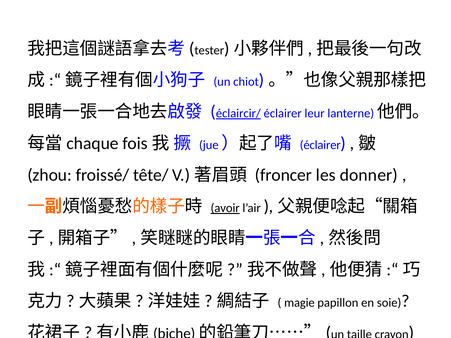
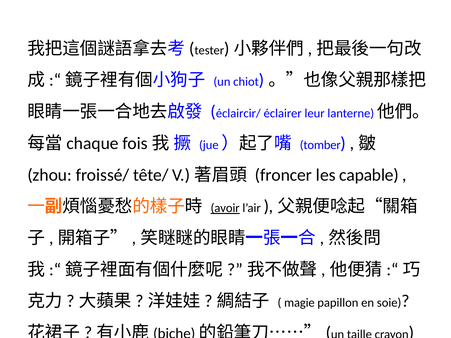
éclaircir/ underline: present -> none
éclairer at (320, 145): éclairer -> tomber
donner: donner -> capable
